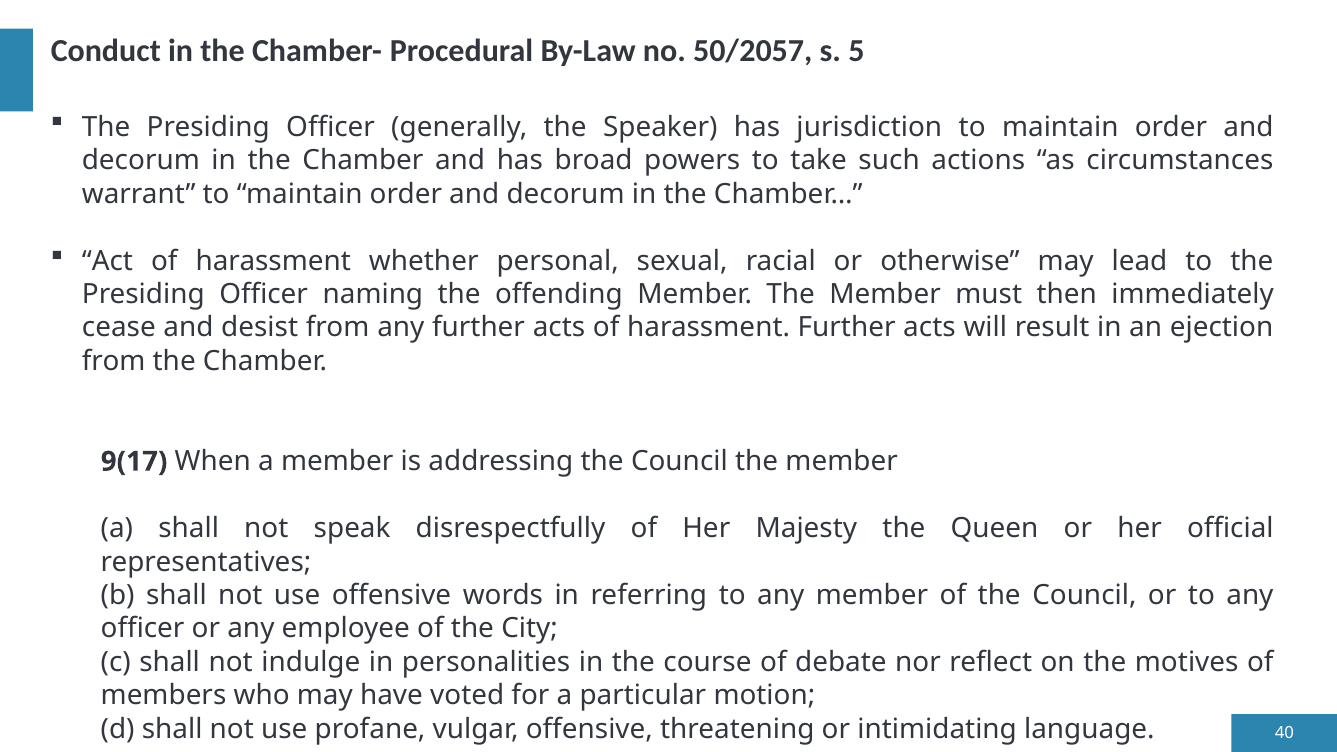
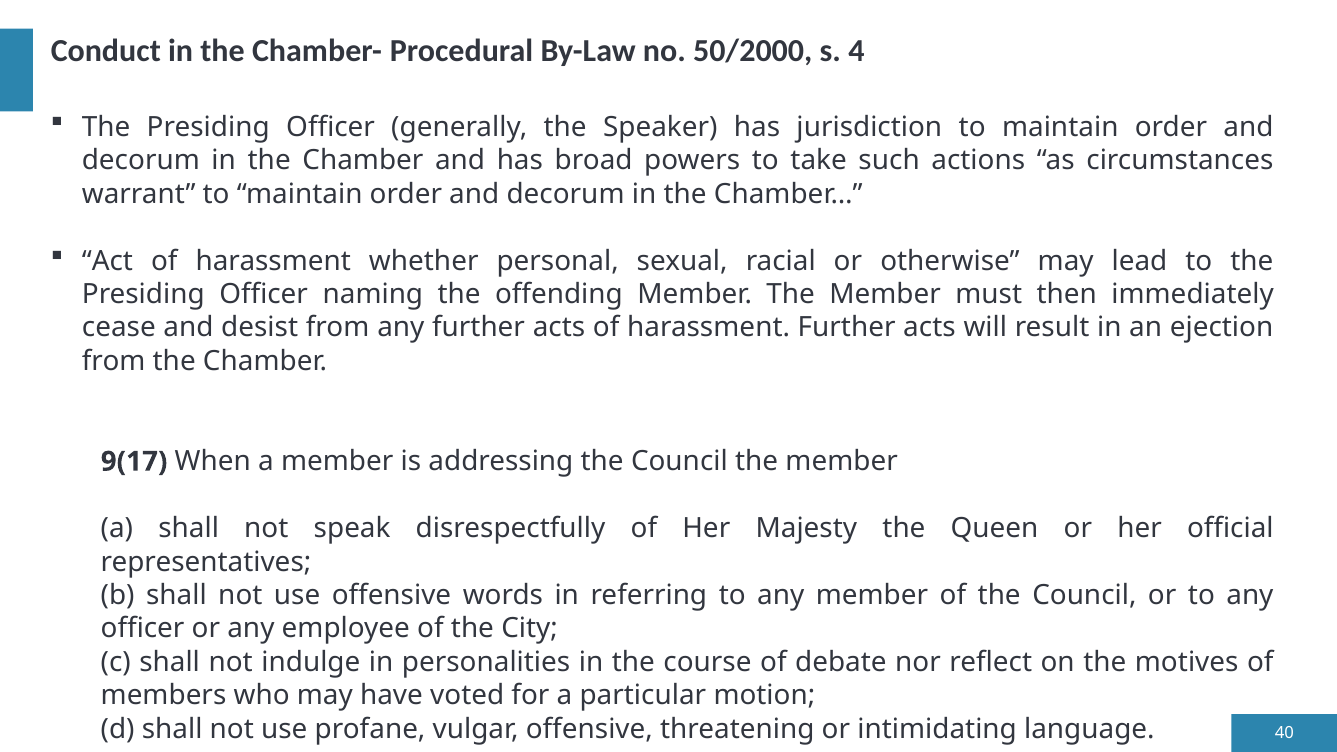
50/2057: 50/2057 -> 50/2000
5: 5 -> 4
